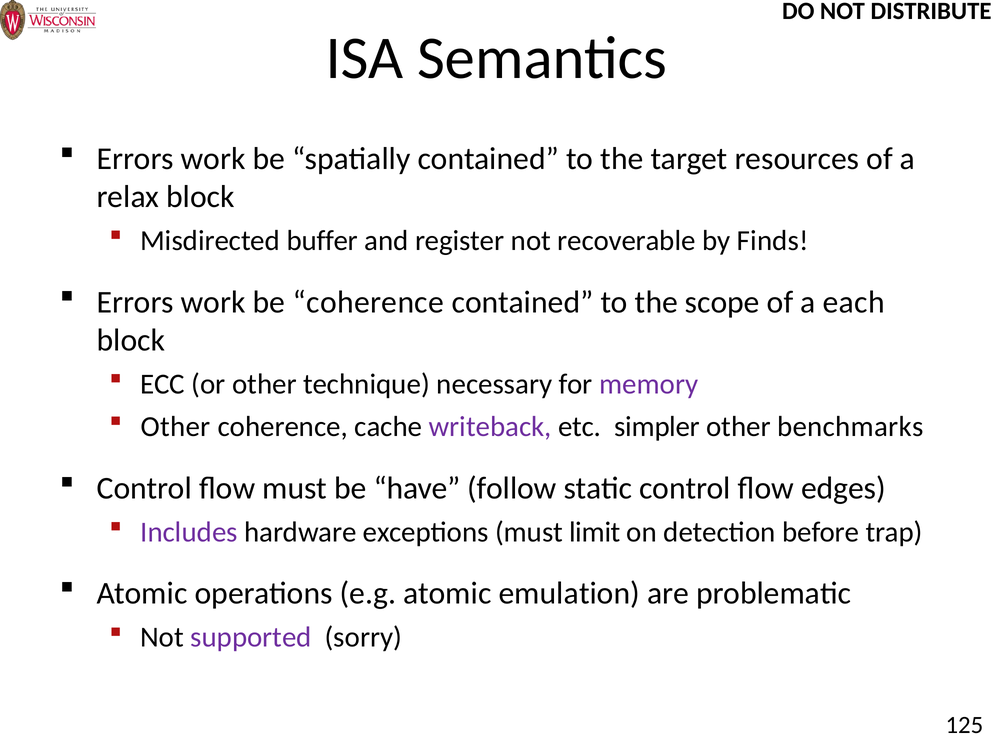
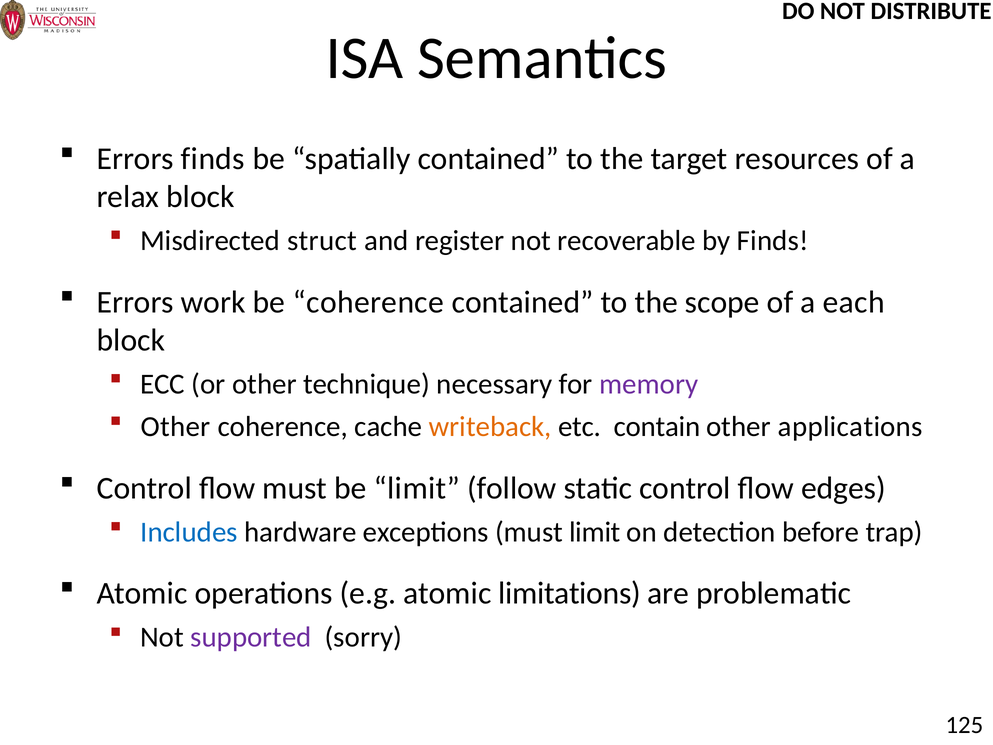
work at (213, 159): work -> finds
buffer: buffer -> struct
writeback colour: purple -> orange
simpler: simpler -> contain
benchmarks: benchmarks -> applications
be have: have -> limit
Includes colour: purple -> blue
emulation: emulation -> limitations
